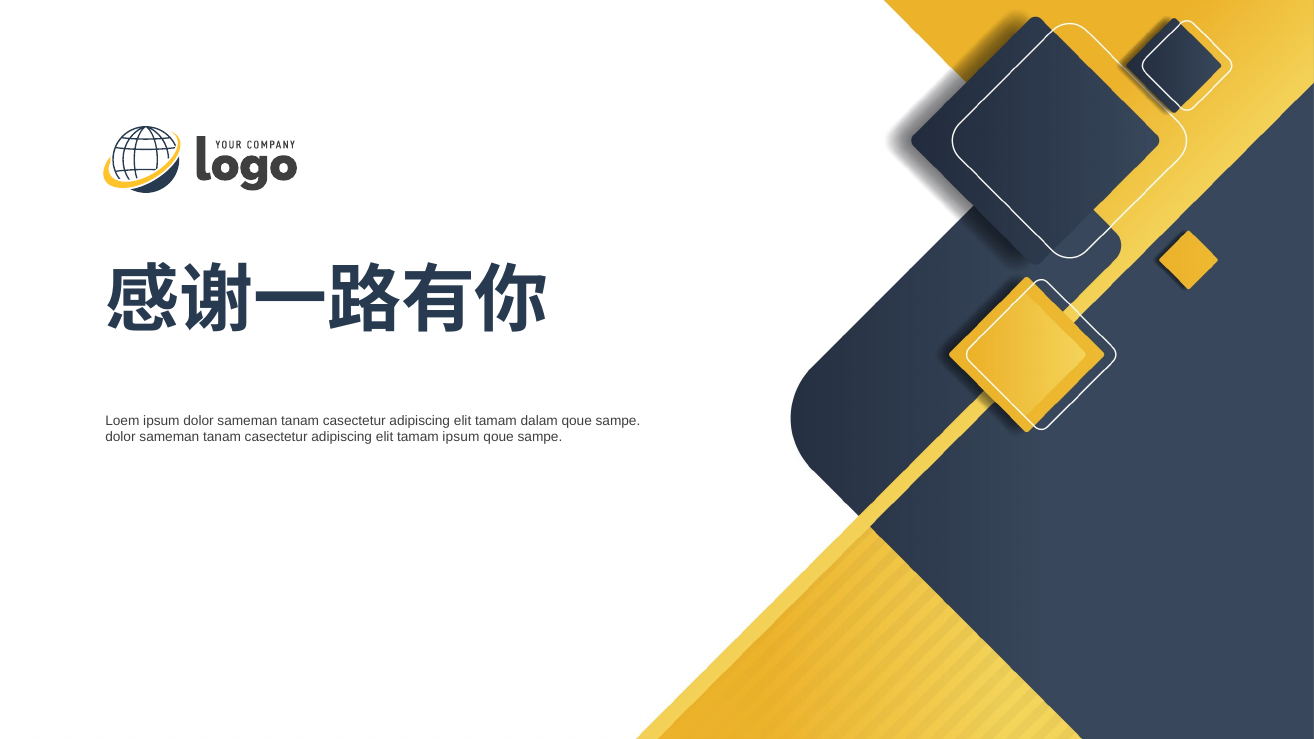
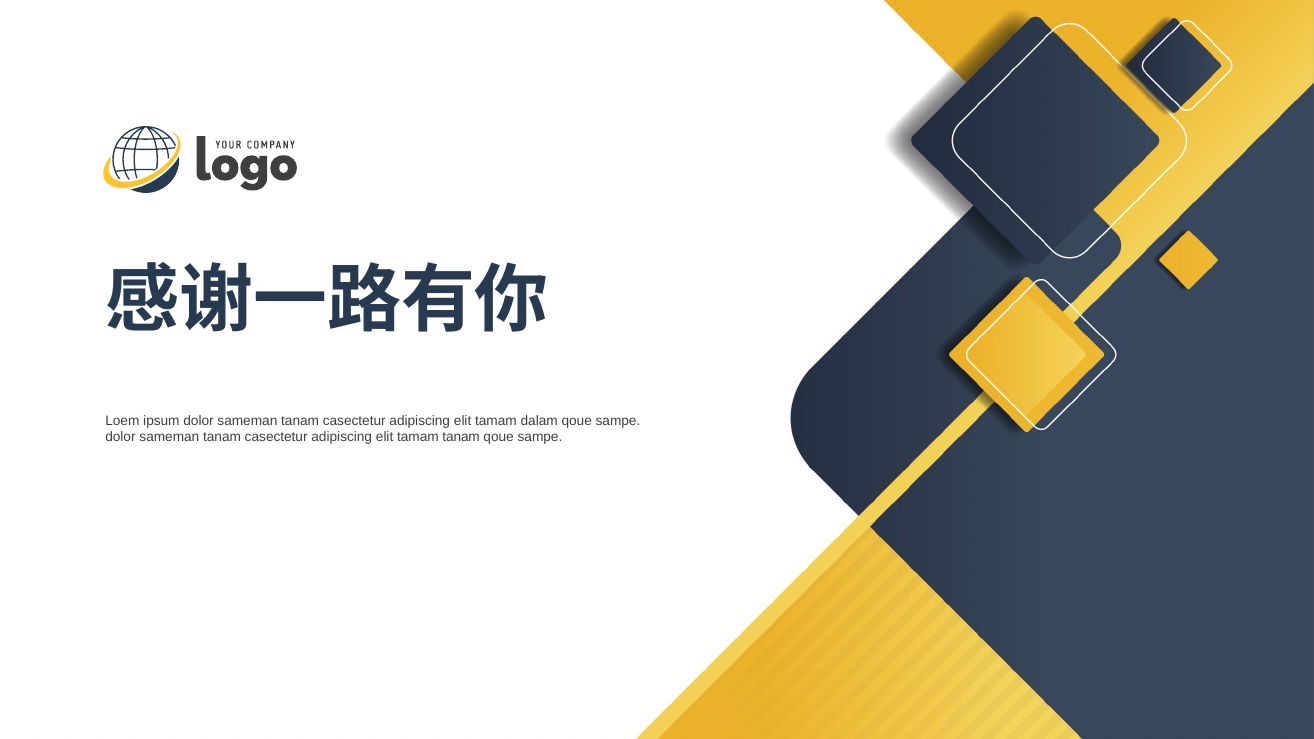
tamam ipsum: ipsum -> tanam
